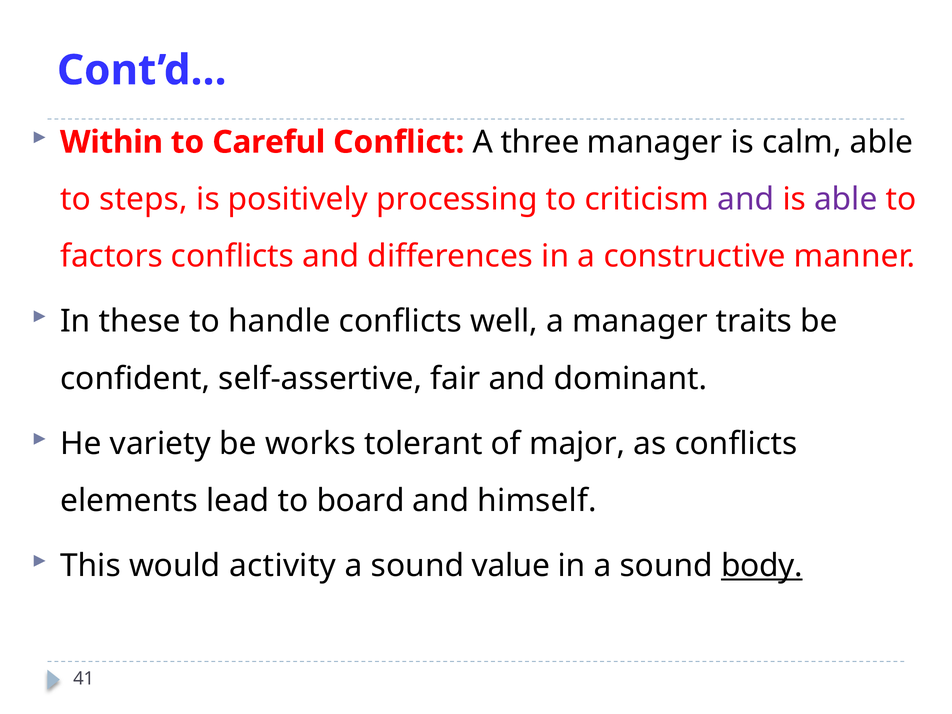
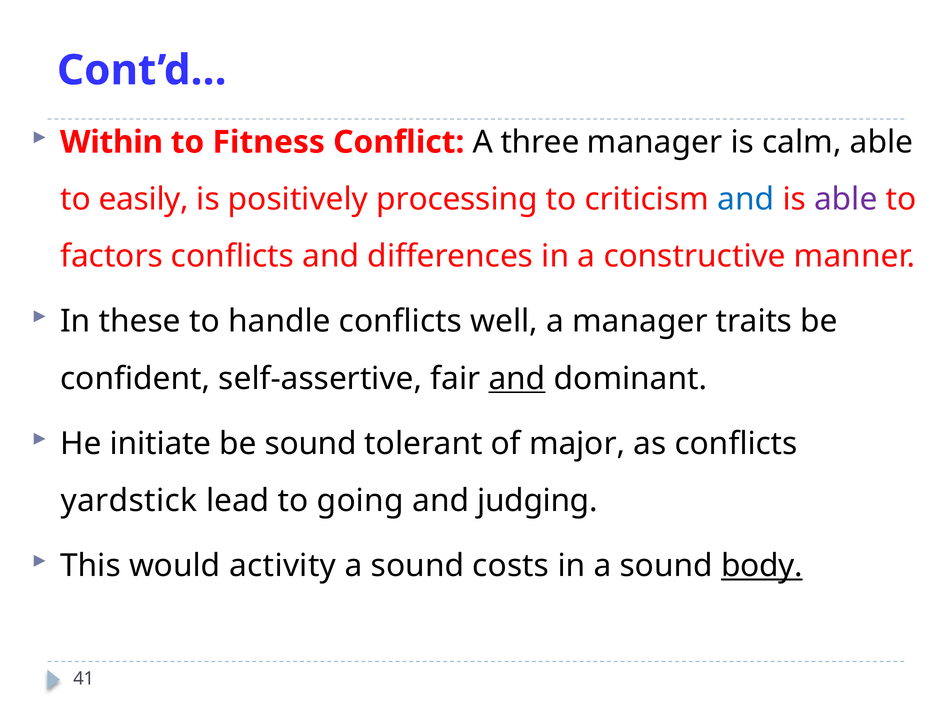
Careful: Careful -> Fitness
steps: steps -> easily
and at (746, 199) colour: purple -> blue
and at (517, 379) underline: none -> present
variety: variety -> initiate
be works: works -> sound
elements: elements -> yardstick
board: board -> going
himself: himself -> judging
value: value -> costs
